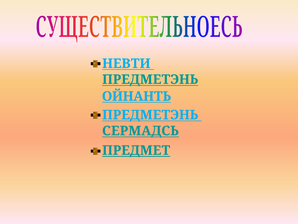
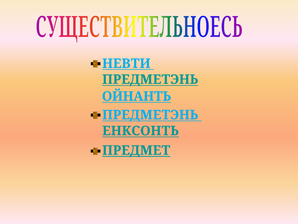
СЕРМАДСЬ: СЕРМАДСЬ -> ЕНКСОНТЬ
